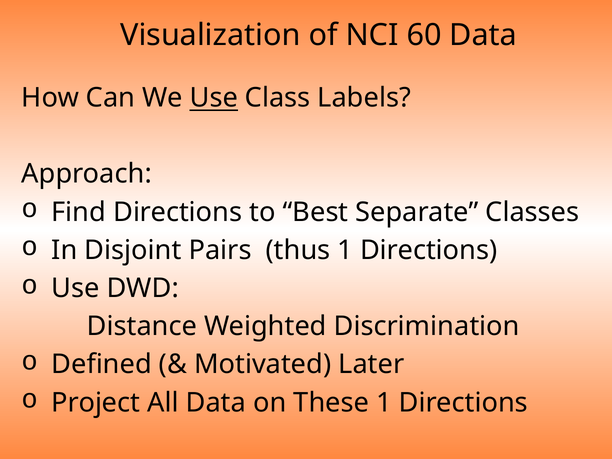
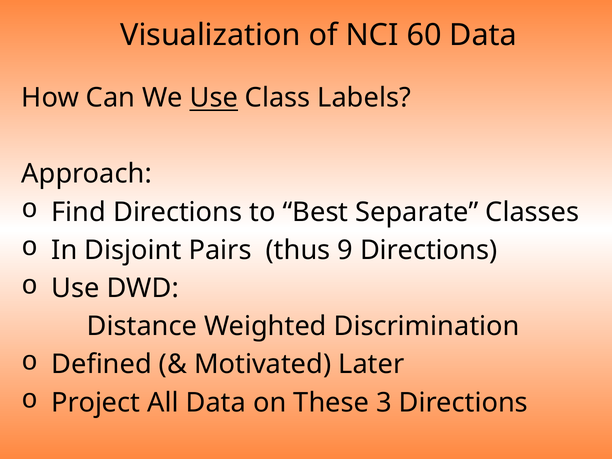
thus 1: 1 -> 9
These 1: 1 -> 3
